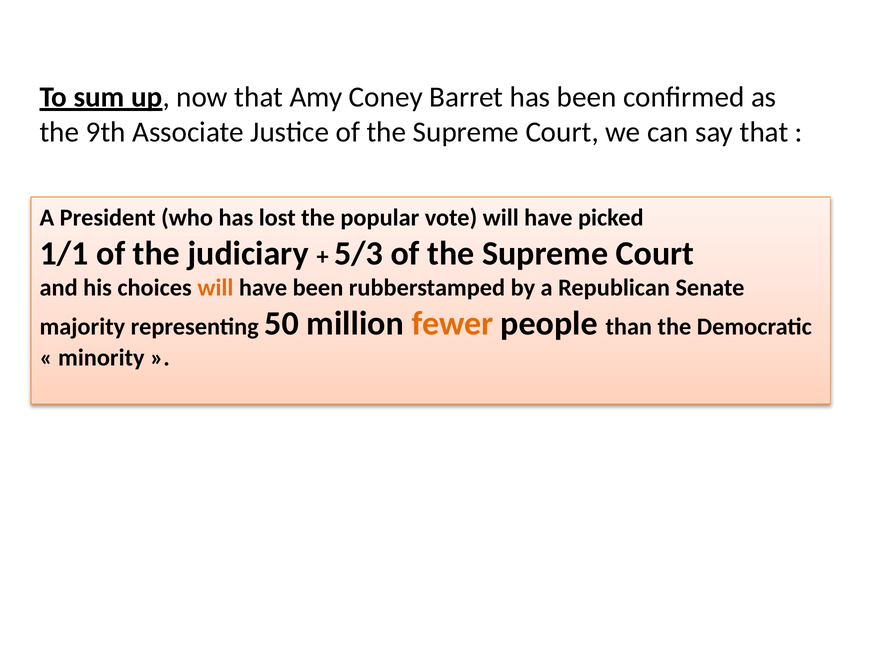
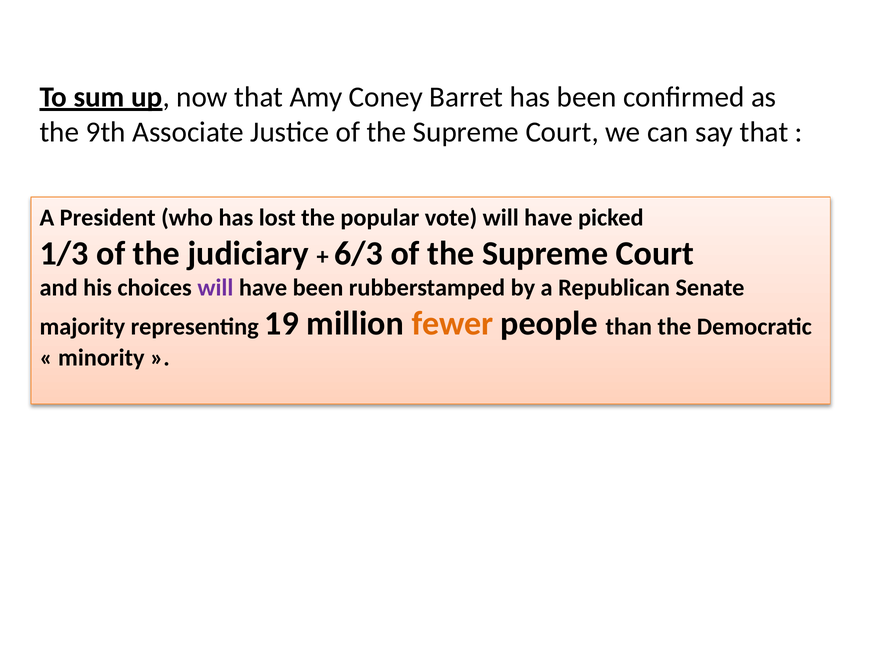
1/1: 1/1 -> 1/3
5/3: 5/3 -> 6/3
will at (215, 288) colour: orange -> purple
50: 50 -> 19
